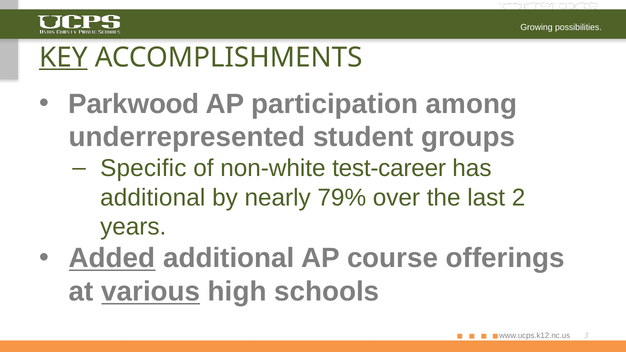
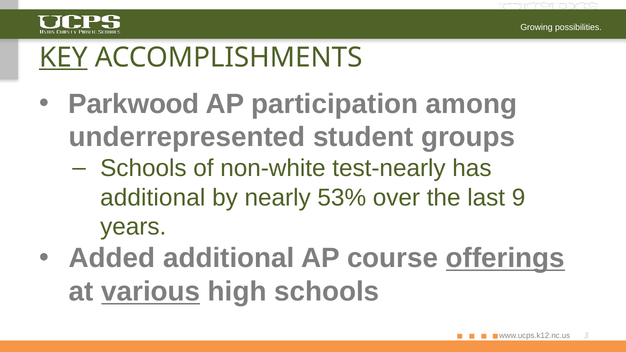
Specific at (143, 168): Specific -> Schools
test-career: test-career -> test-nearly
79%: 79% -> 53%
2: 2 -> 9
Added underline: present -> none
offerings underline: none -> present
